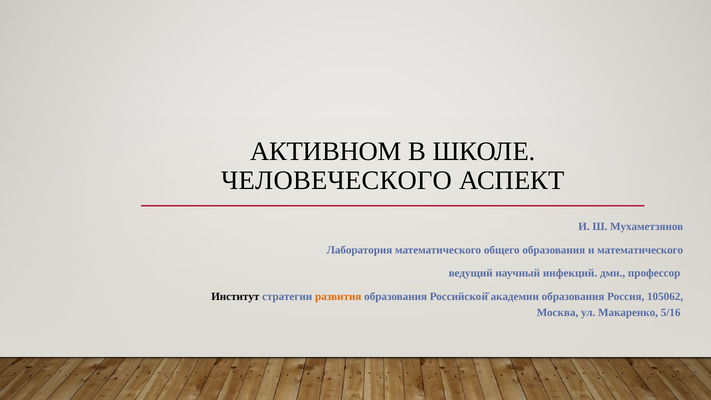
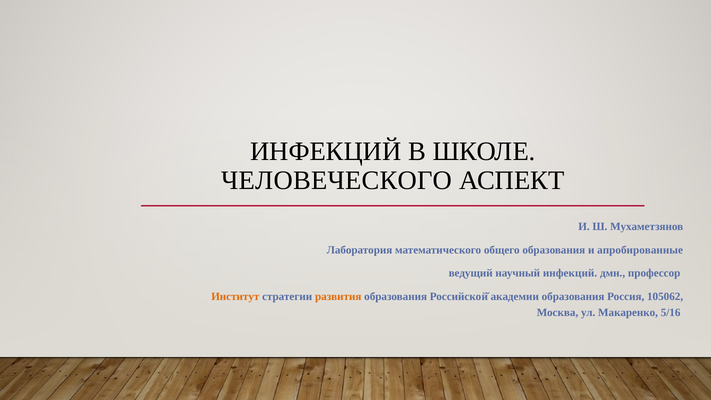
АКТИВНОМ at (326, 152): АКТИВНОМ -> ИНФЕКЦИЙ
и математического: математического -> апробированные
Институт colour: black -> orange
